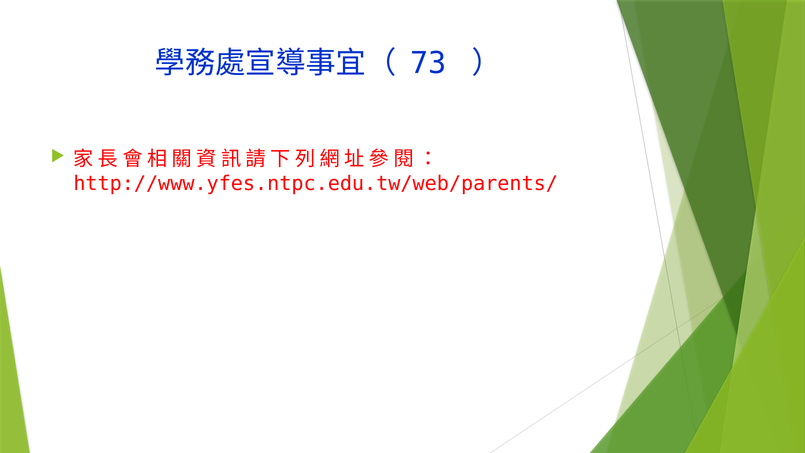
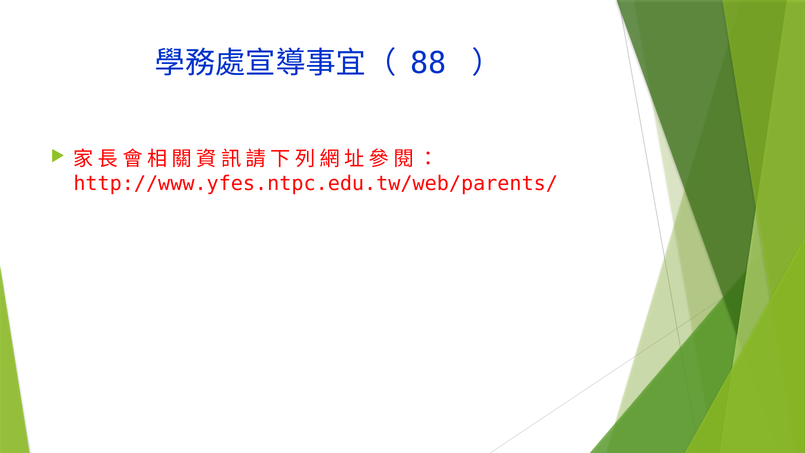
73: 73 -> 88
